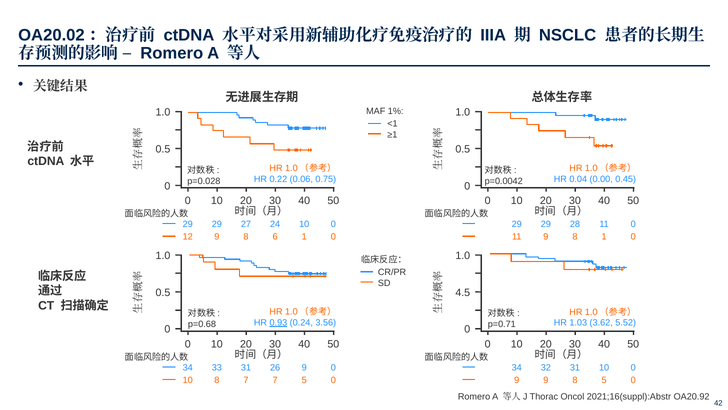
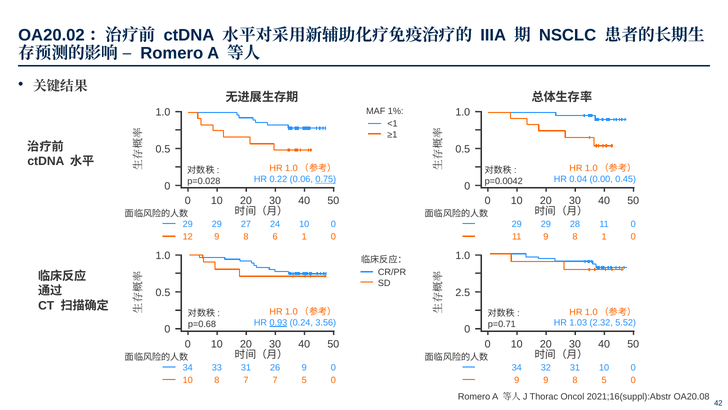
0.75 underline: none -> present
4.5: 4.5 -> 2.5
3.62: 3.62 -> 2.32
OA20.92: OA20.92 -> OA20.08
